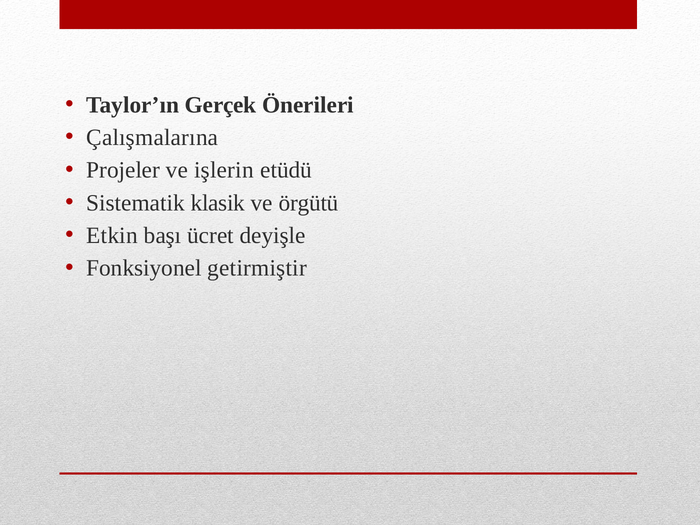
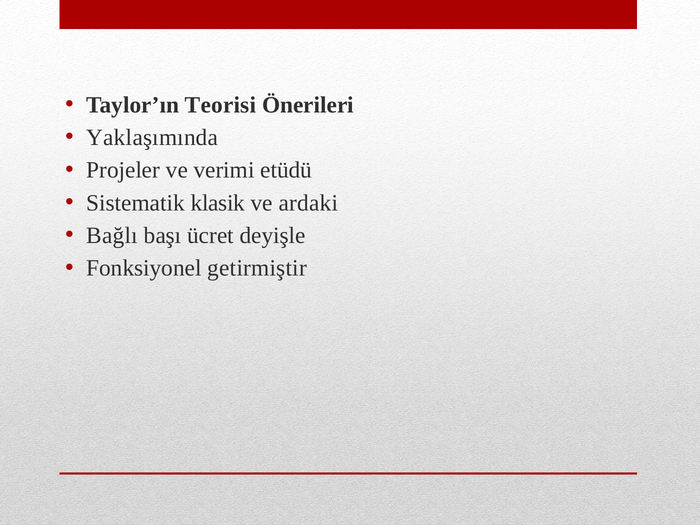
Gerçek: Gerçek -> Teorisi
Çalışmalarına: Çalışmalarına -> Yaklaşımında
işlerin: işlerin -> verimi
örgütü: örgütü -> ardaki
Etkin: Etkin -> Bağlı
